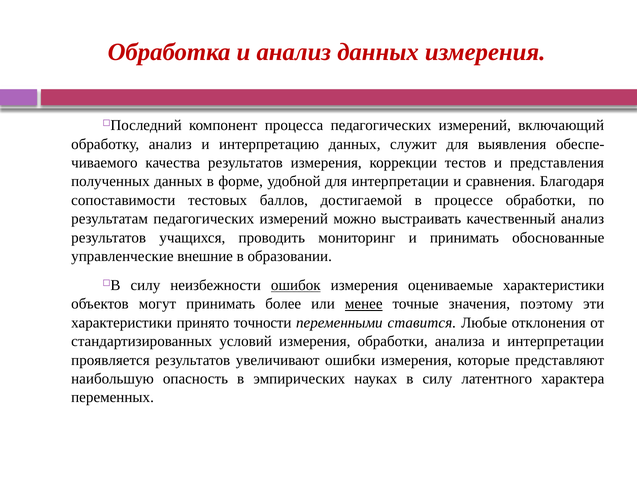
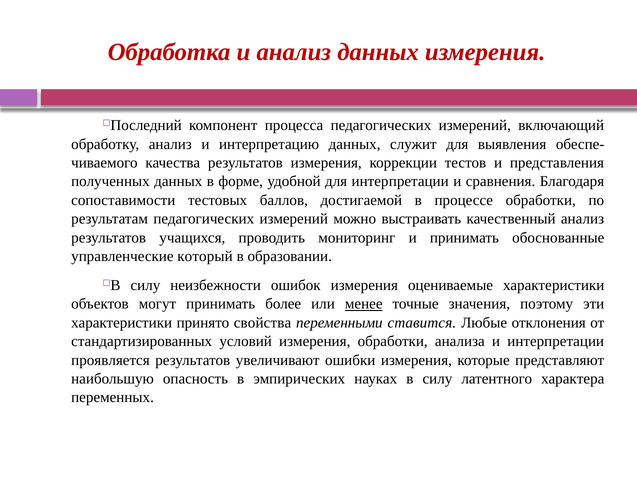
внешние: внешние -> который
ошибок underline: present -> none
точности: точности -> свойства
